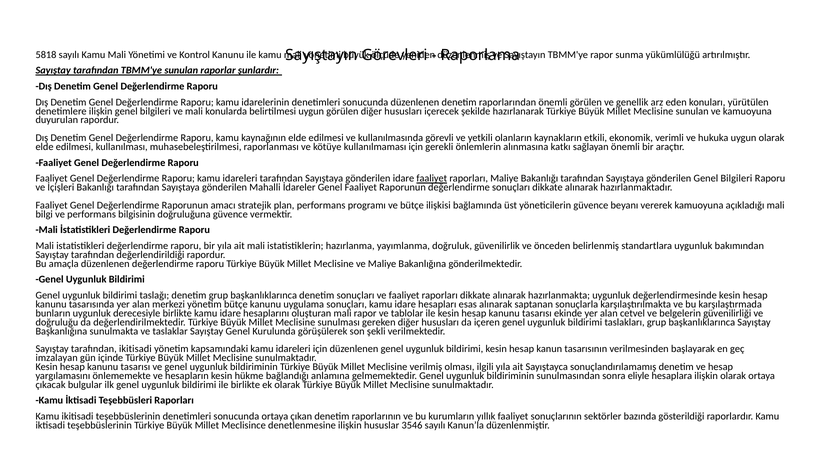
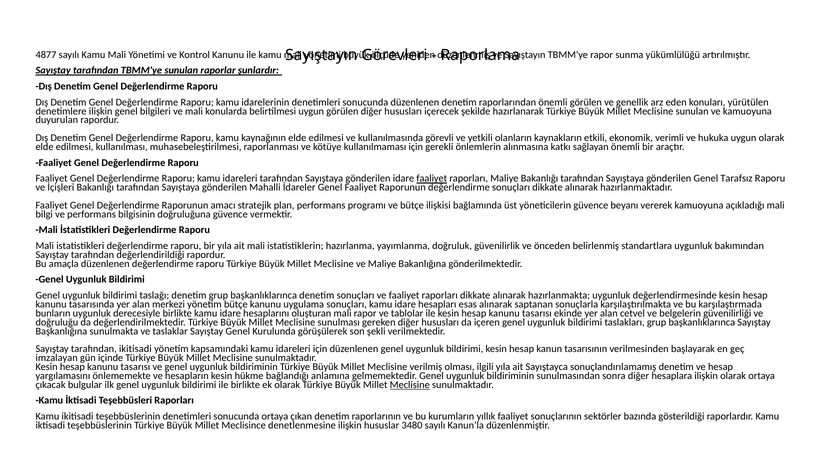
5818: 5818 -> 4877
gönderilen Genel Bilgileri: Bilgileri -> Tarafsız
sonra eliyle: eliyle -> diğer
Meclisine at (410, 384) underline: none -> present
3546: 3546 -> 3480
